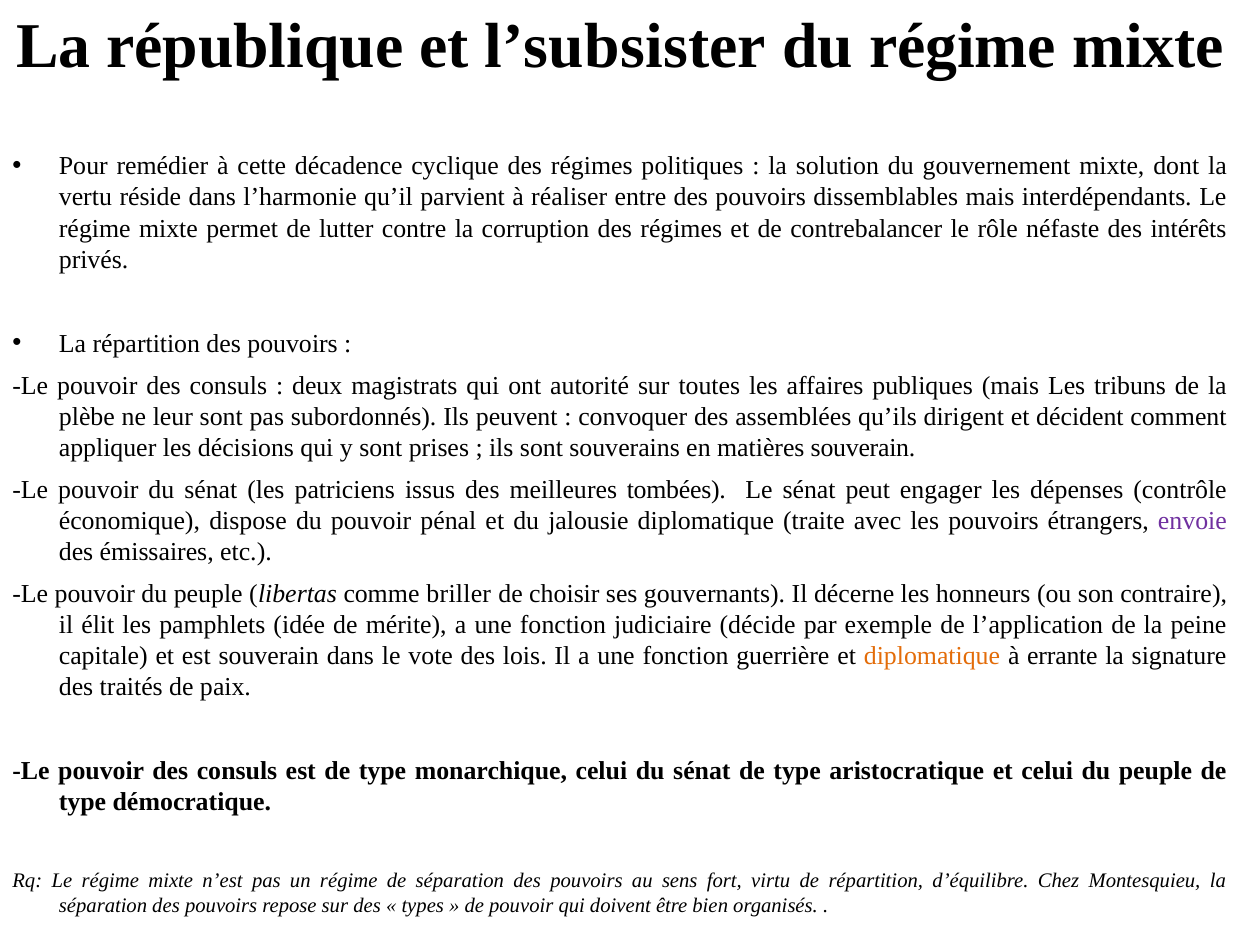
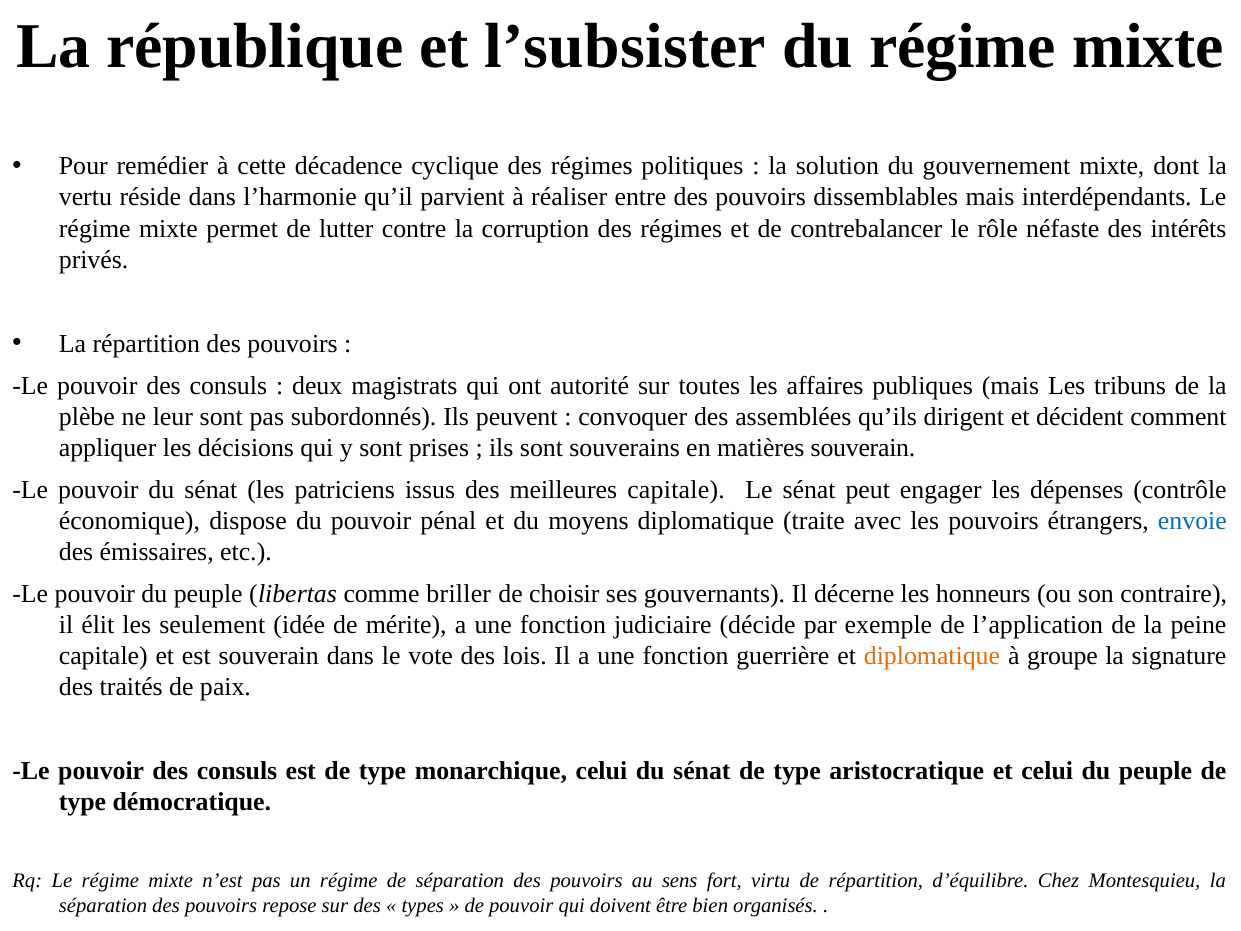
meilleures tombées: tombées -> capitale
jalousie: jalousie -> moyens
envoie colour: purple -> blue
pamphlets: pamphlets -> seulement
errante: errante -> groupe
